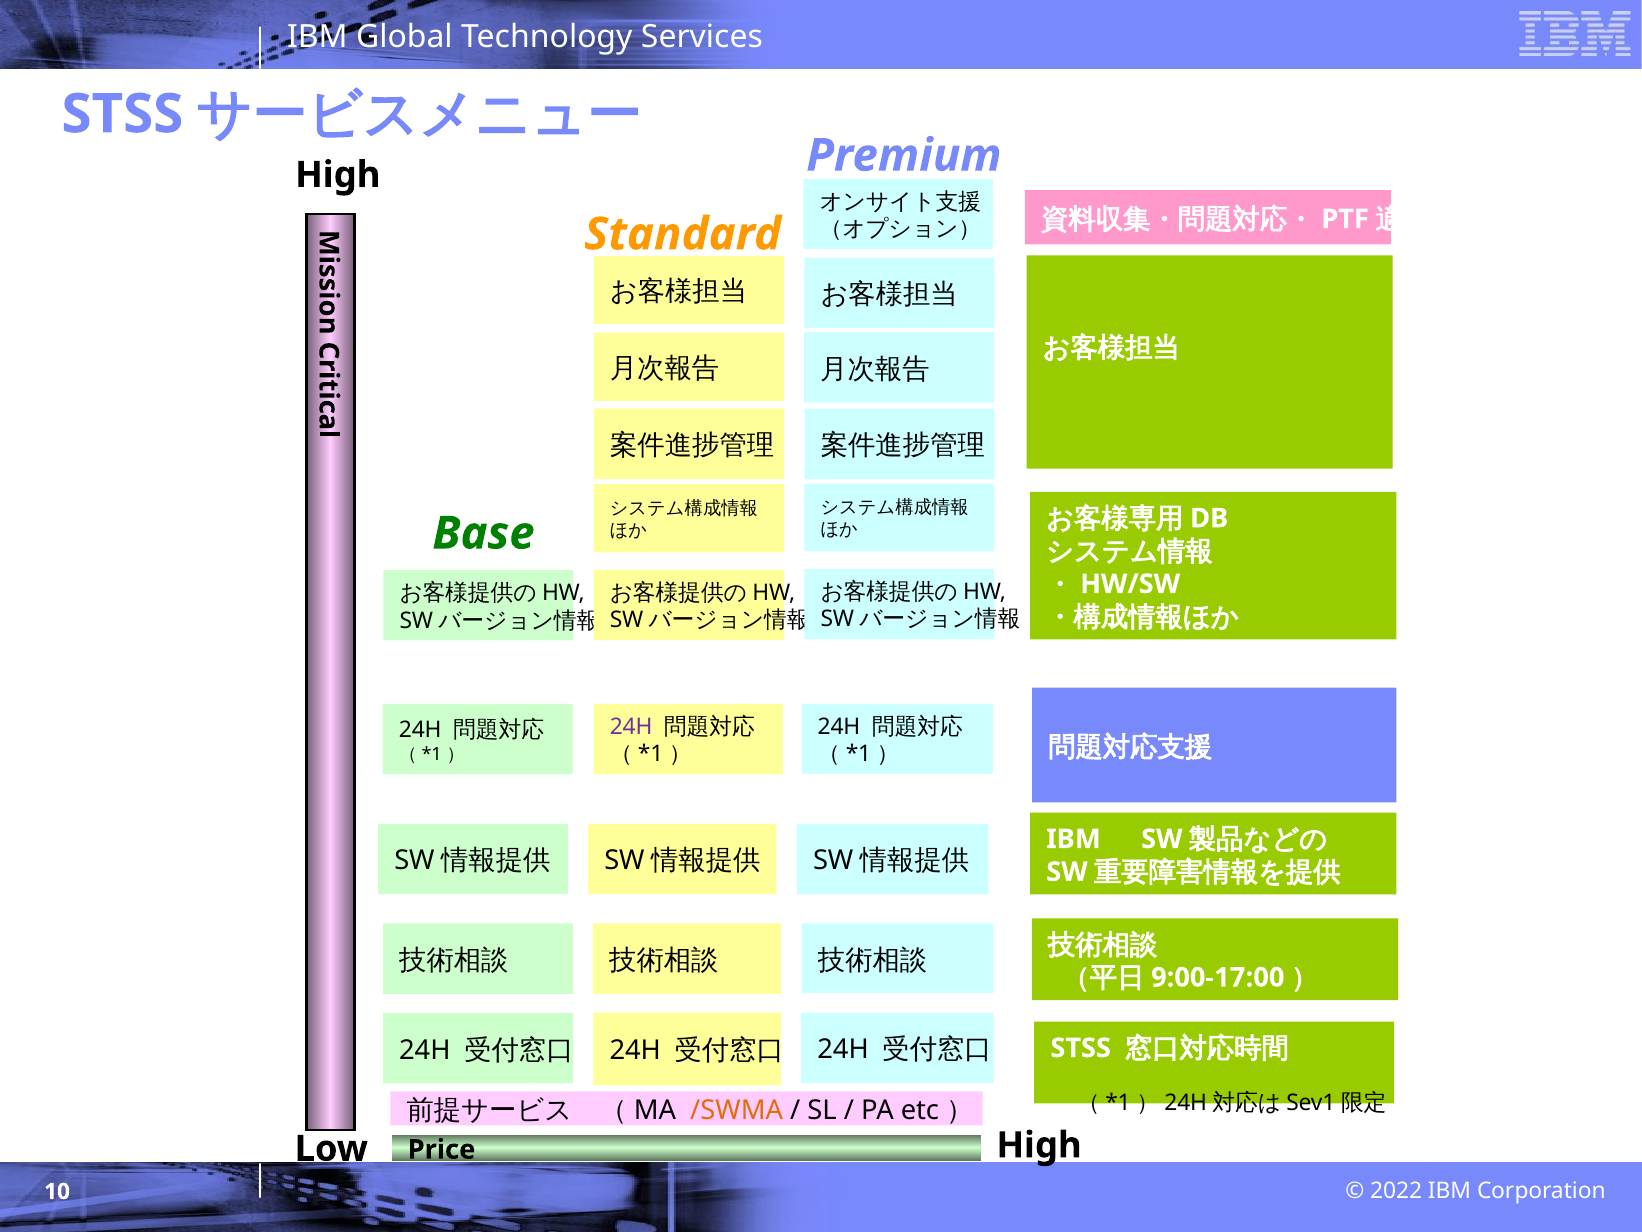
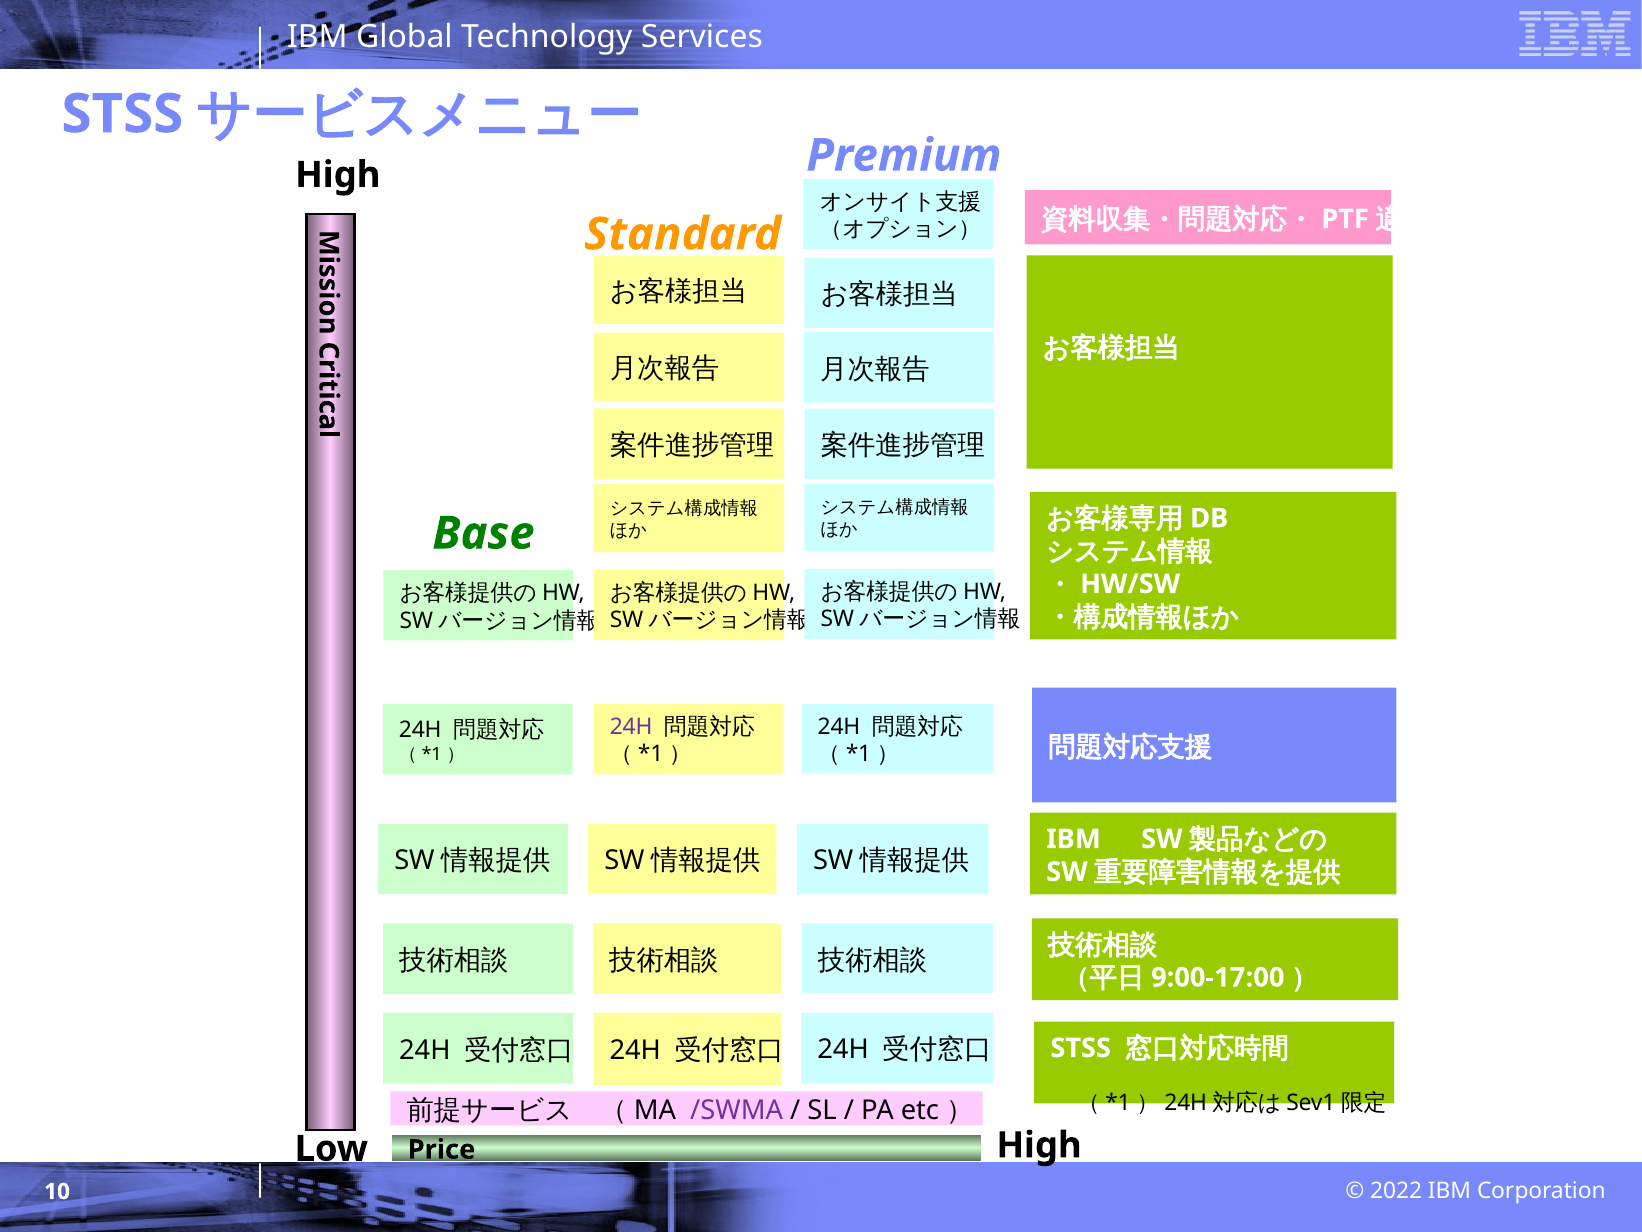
/SWMA colour: orange -> purple
